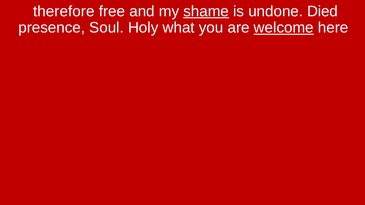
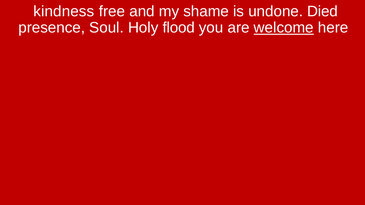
therefore: therefore -> kindness
shame underline: present -> none
what: what -> flood
